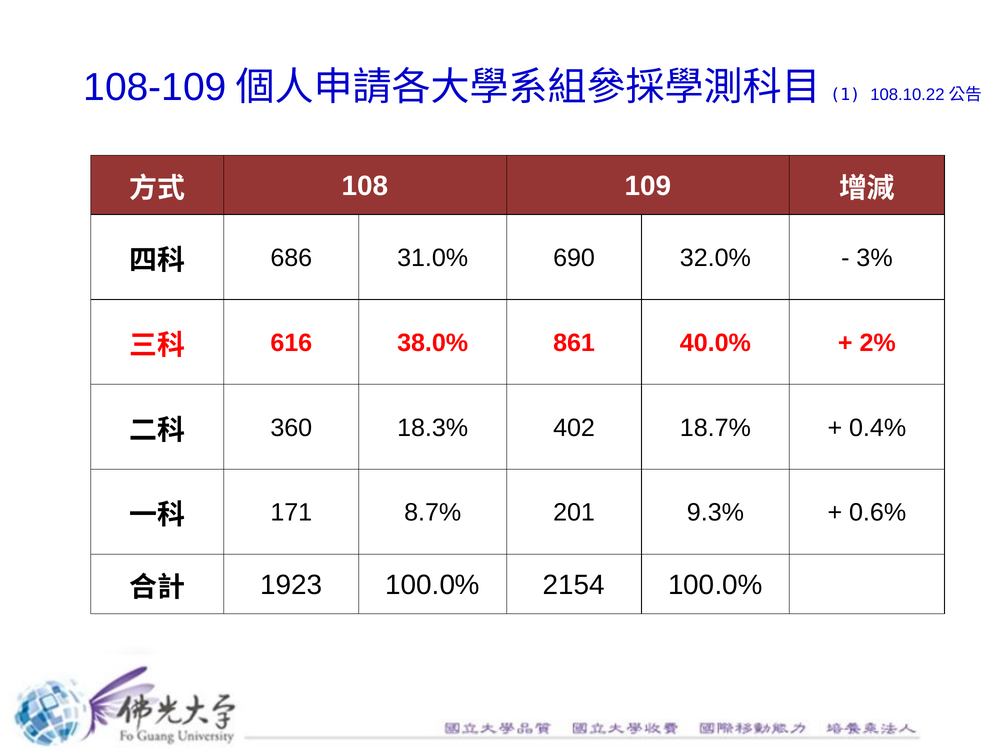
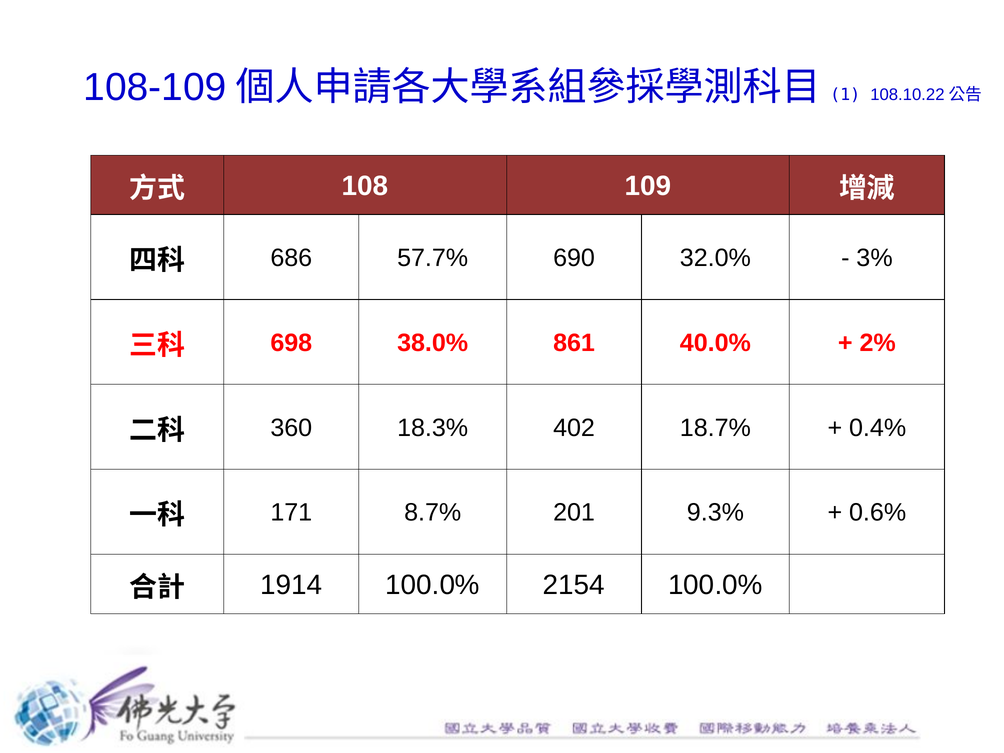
31.0%: 31.0% -> 57.7%
616: 616 -> 698
1923: 1923 -> 1914
